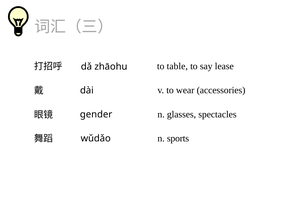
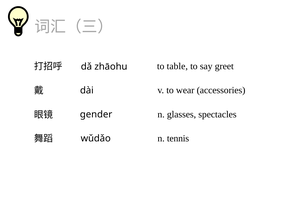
lease: lease -> greet
sports: sports -> tennis
